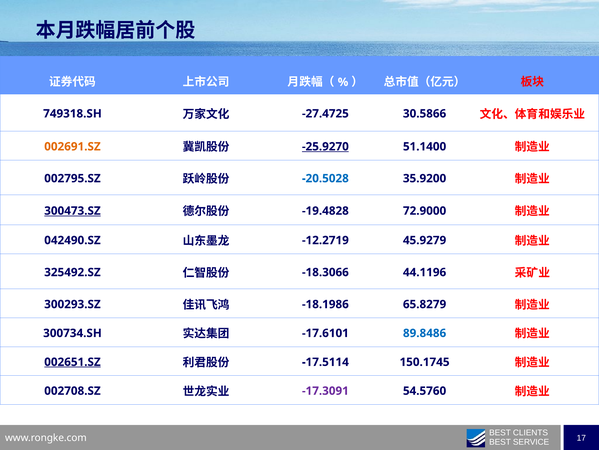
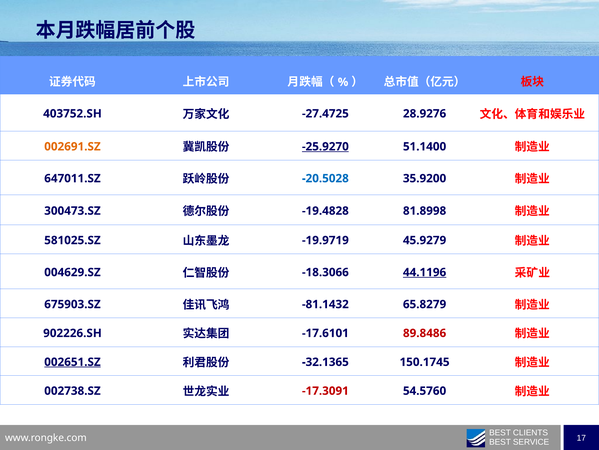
749318.SH: 749318.SH -> 403752.SH
30.5866: 30.5866 -> 28.9276
002795.SZ: 002795.SZ -> 647011.SZ
300473.SZ underline: present -> none
72.9000: 72.9000 -> 81.8998
042490.SZ: 042490.SZ -> 581025.SZ
-12.2719: -12.2719 -> -19.9719
325492.SZ: 325492.SZ -> 004629.SZ
44.1196 underline: none -> present
300293.SZ: 300293.SZ -> 675903.SZ
-18.1986: -18.1986 -> -81.1432
300734.SH: 300734.SH -> 902226.SH
89.8486 colour: blue -> red
-17.5114: -17.5114 -> -32.1365
002708.SZ: 002708.SZ -> 002738.SZ
-17.3091 colour: purple -> red
